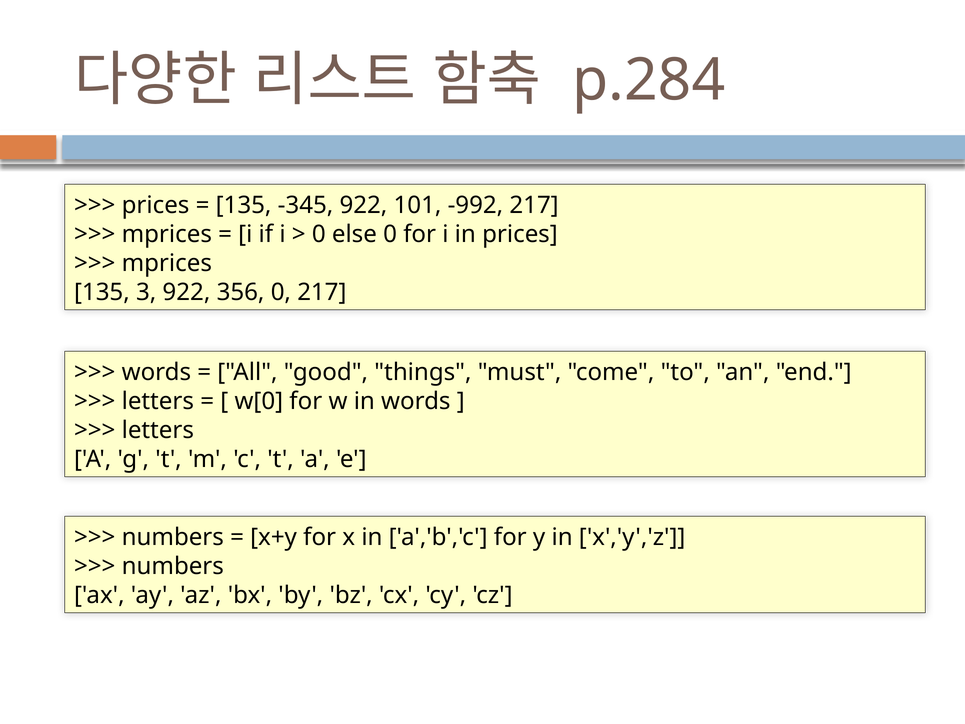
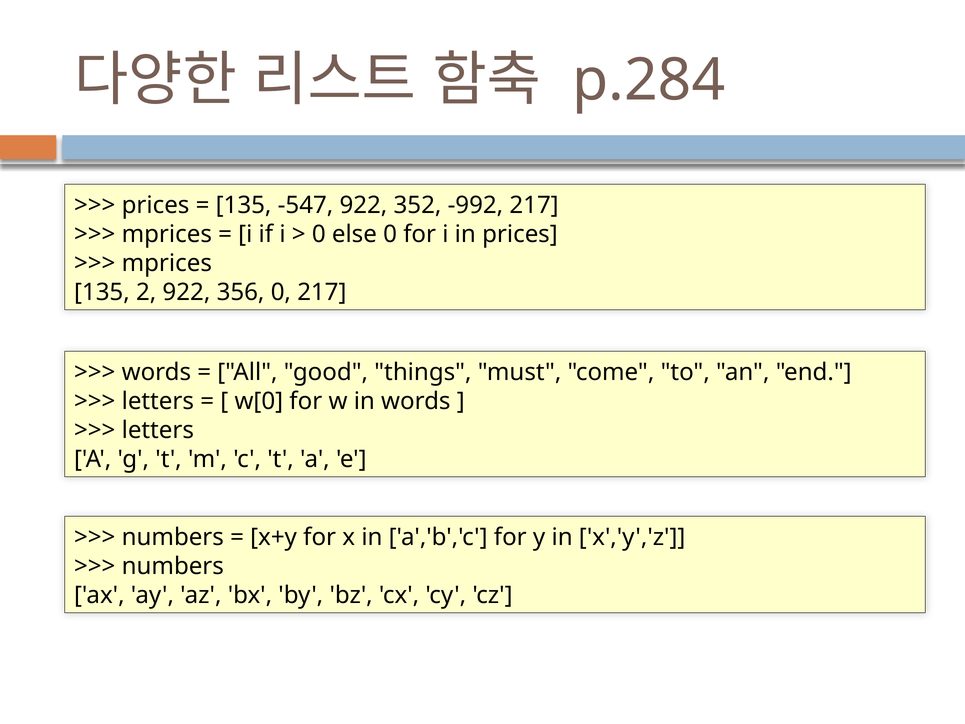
-345: -345 -> -547
101: 101 -> 352
3: 3 -> 2
